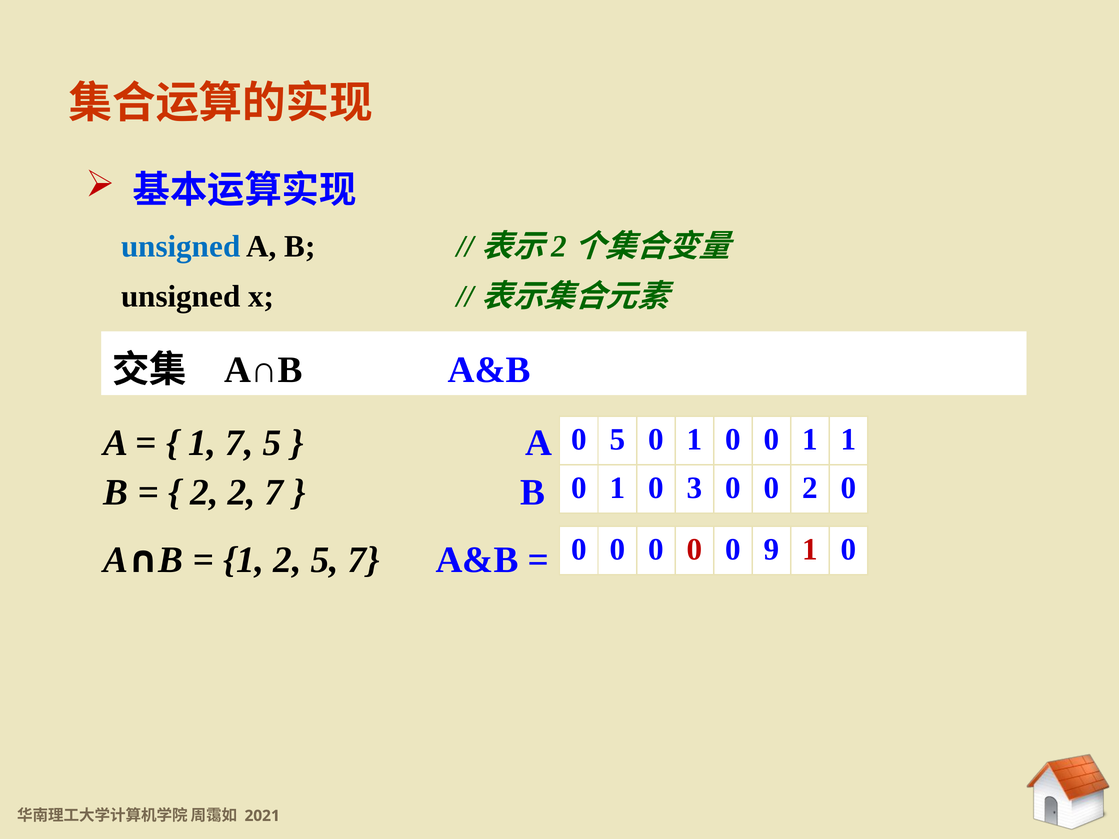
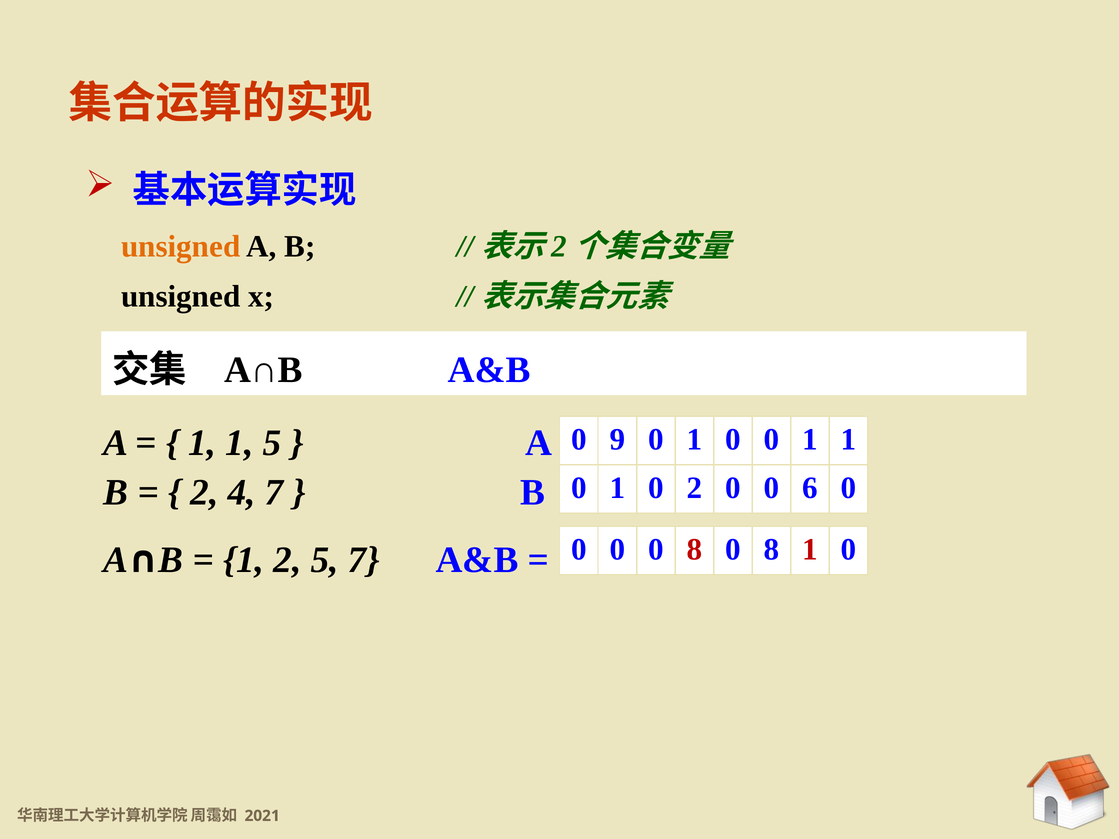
unsigned at (181, 247) colour: blue -> orange
0 5: 5 -> 9
7 at (239, 443): 7 -> 1
0 3: 3 -> 2
0 2: 2 -> 6
2 2: 2 -> 4
0 at (694, 550): 0 -> 8
9 at (772, 550): 9 -> 8
